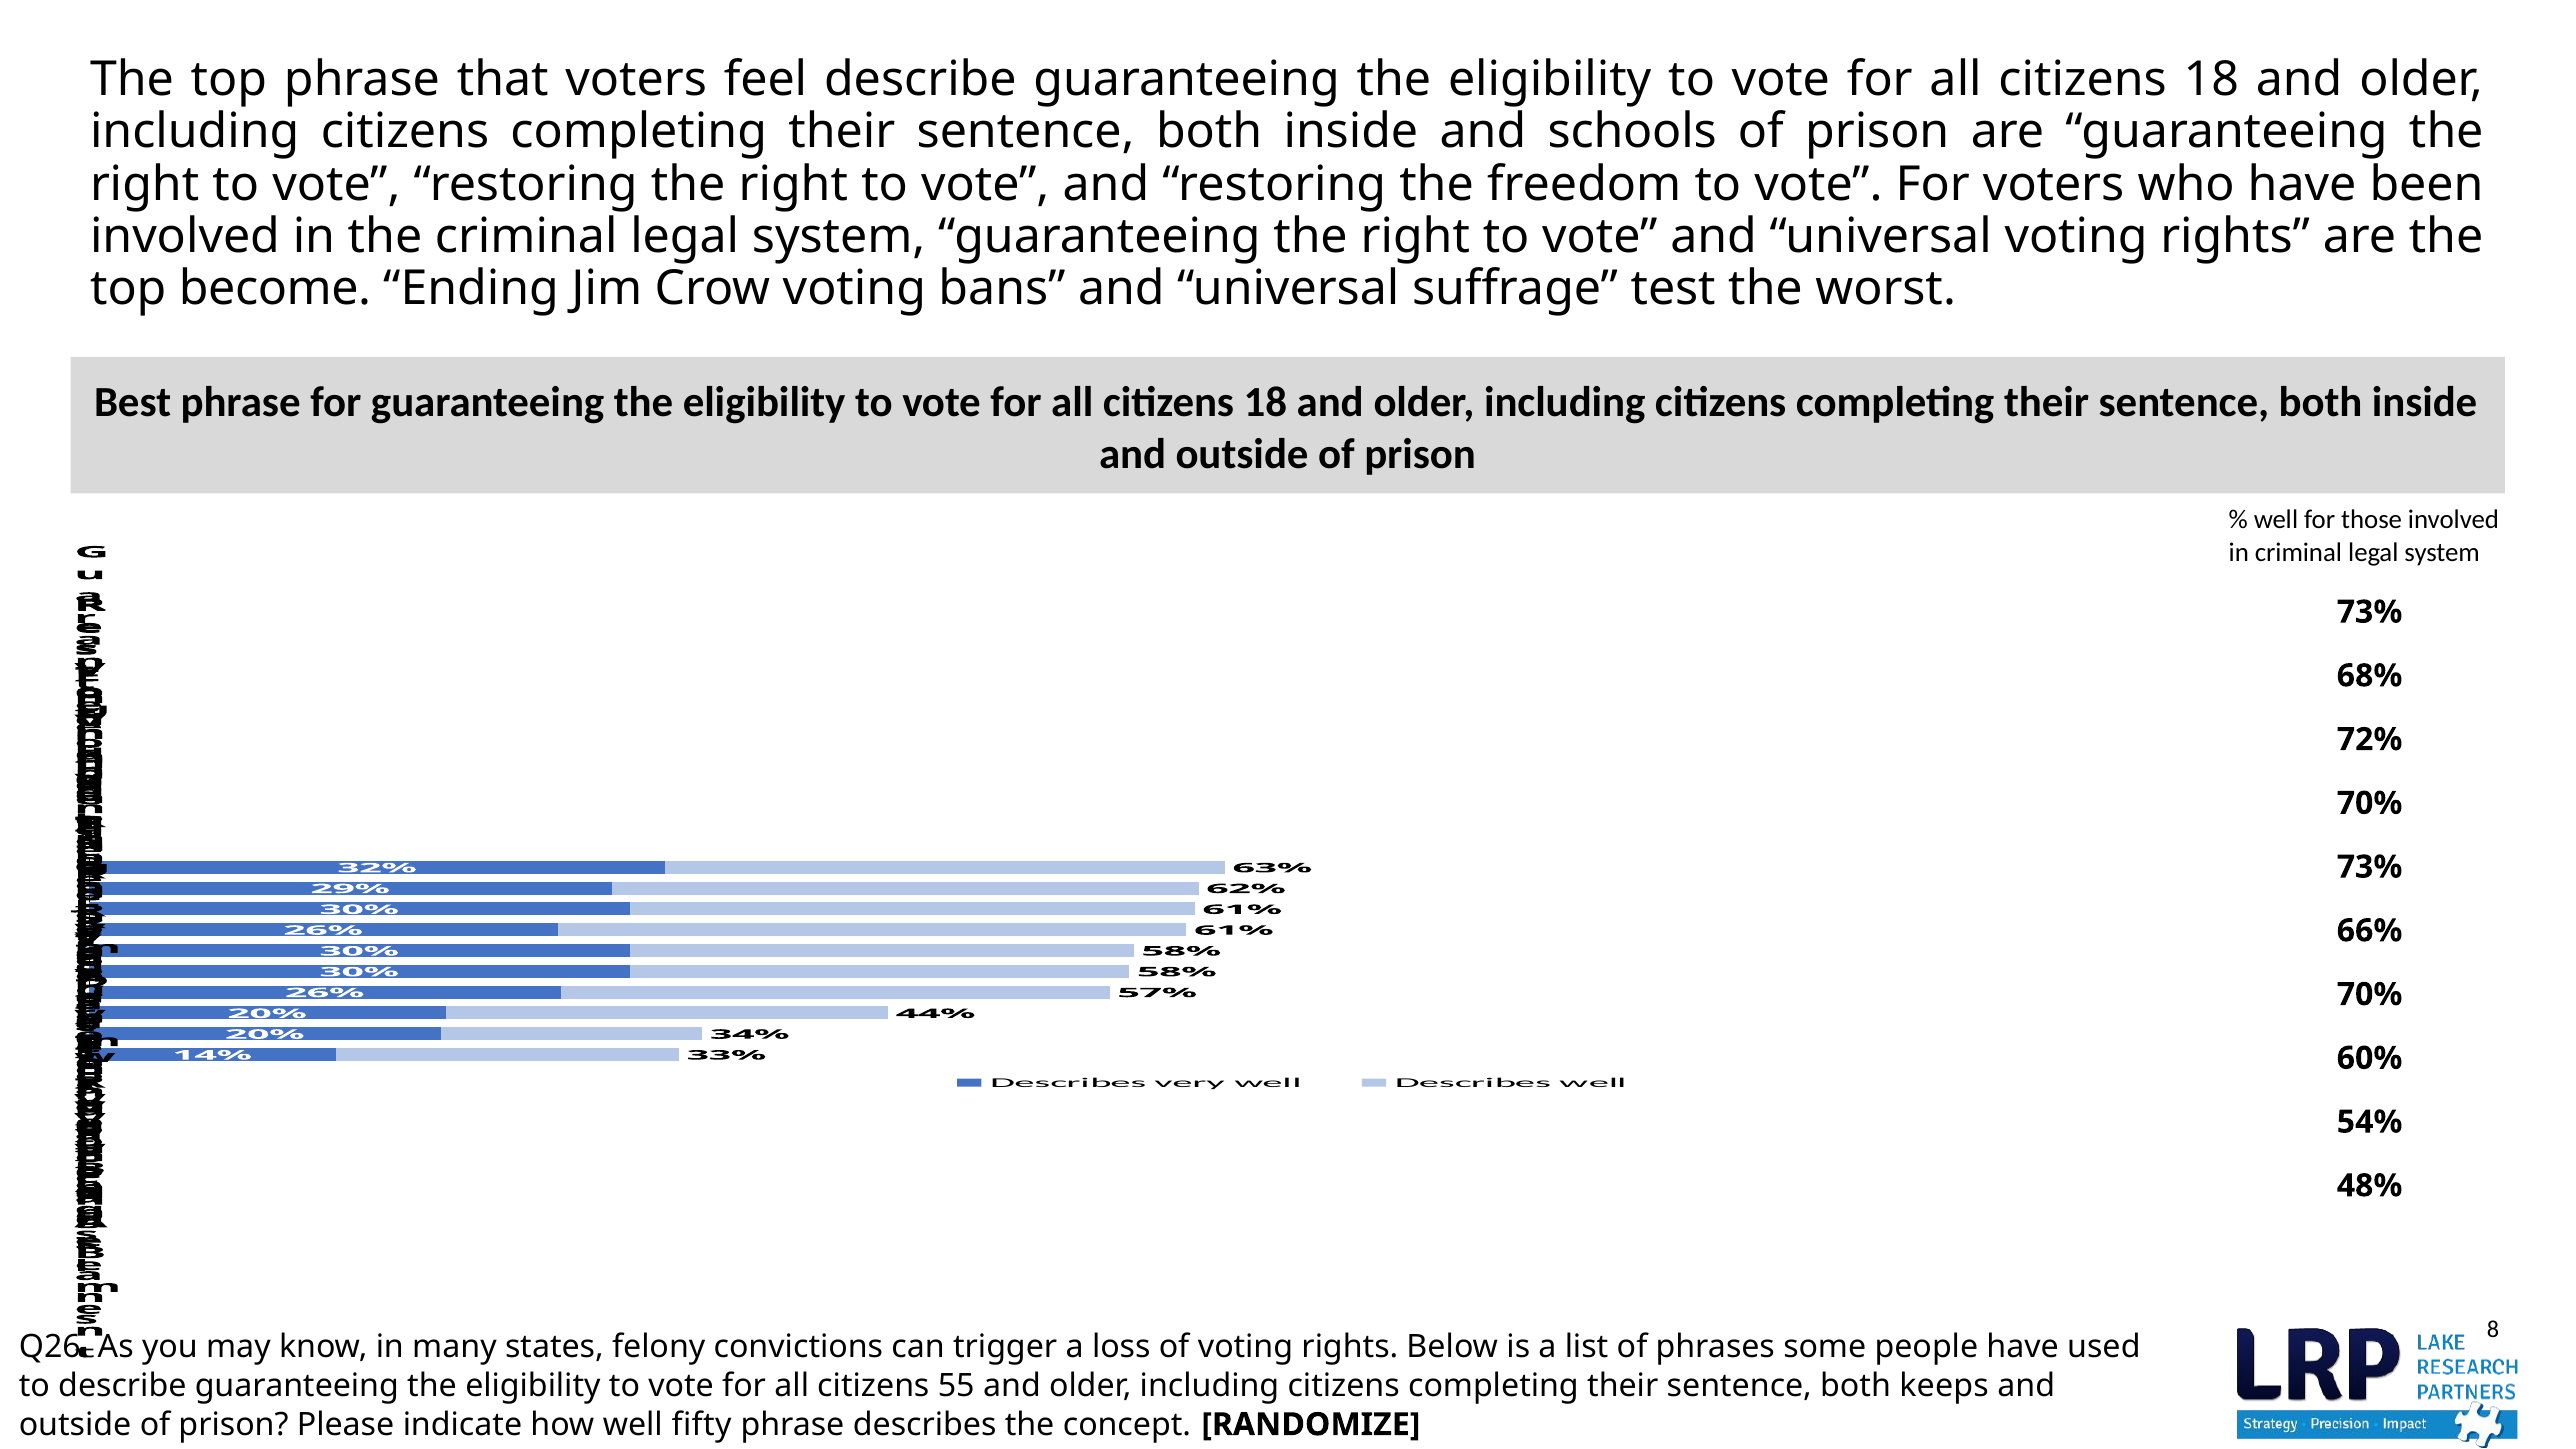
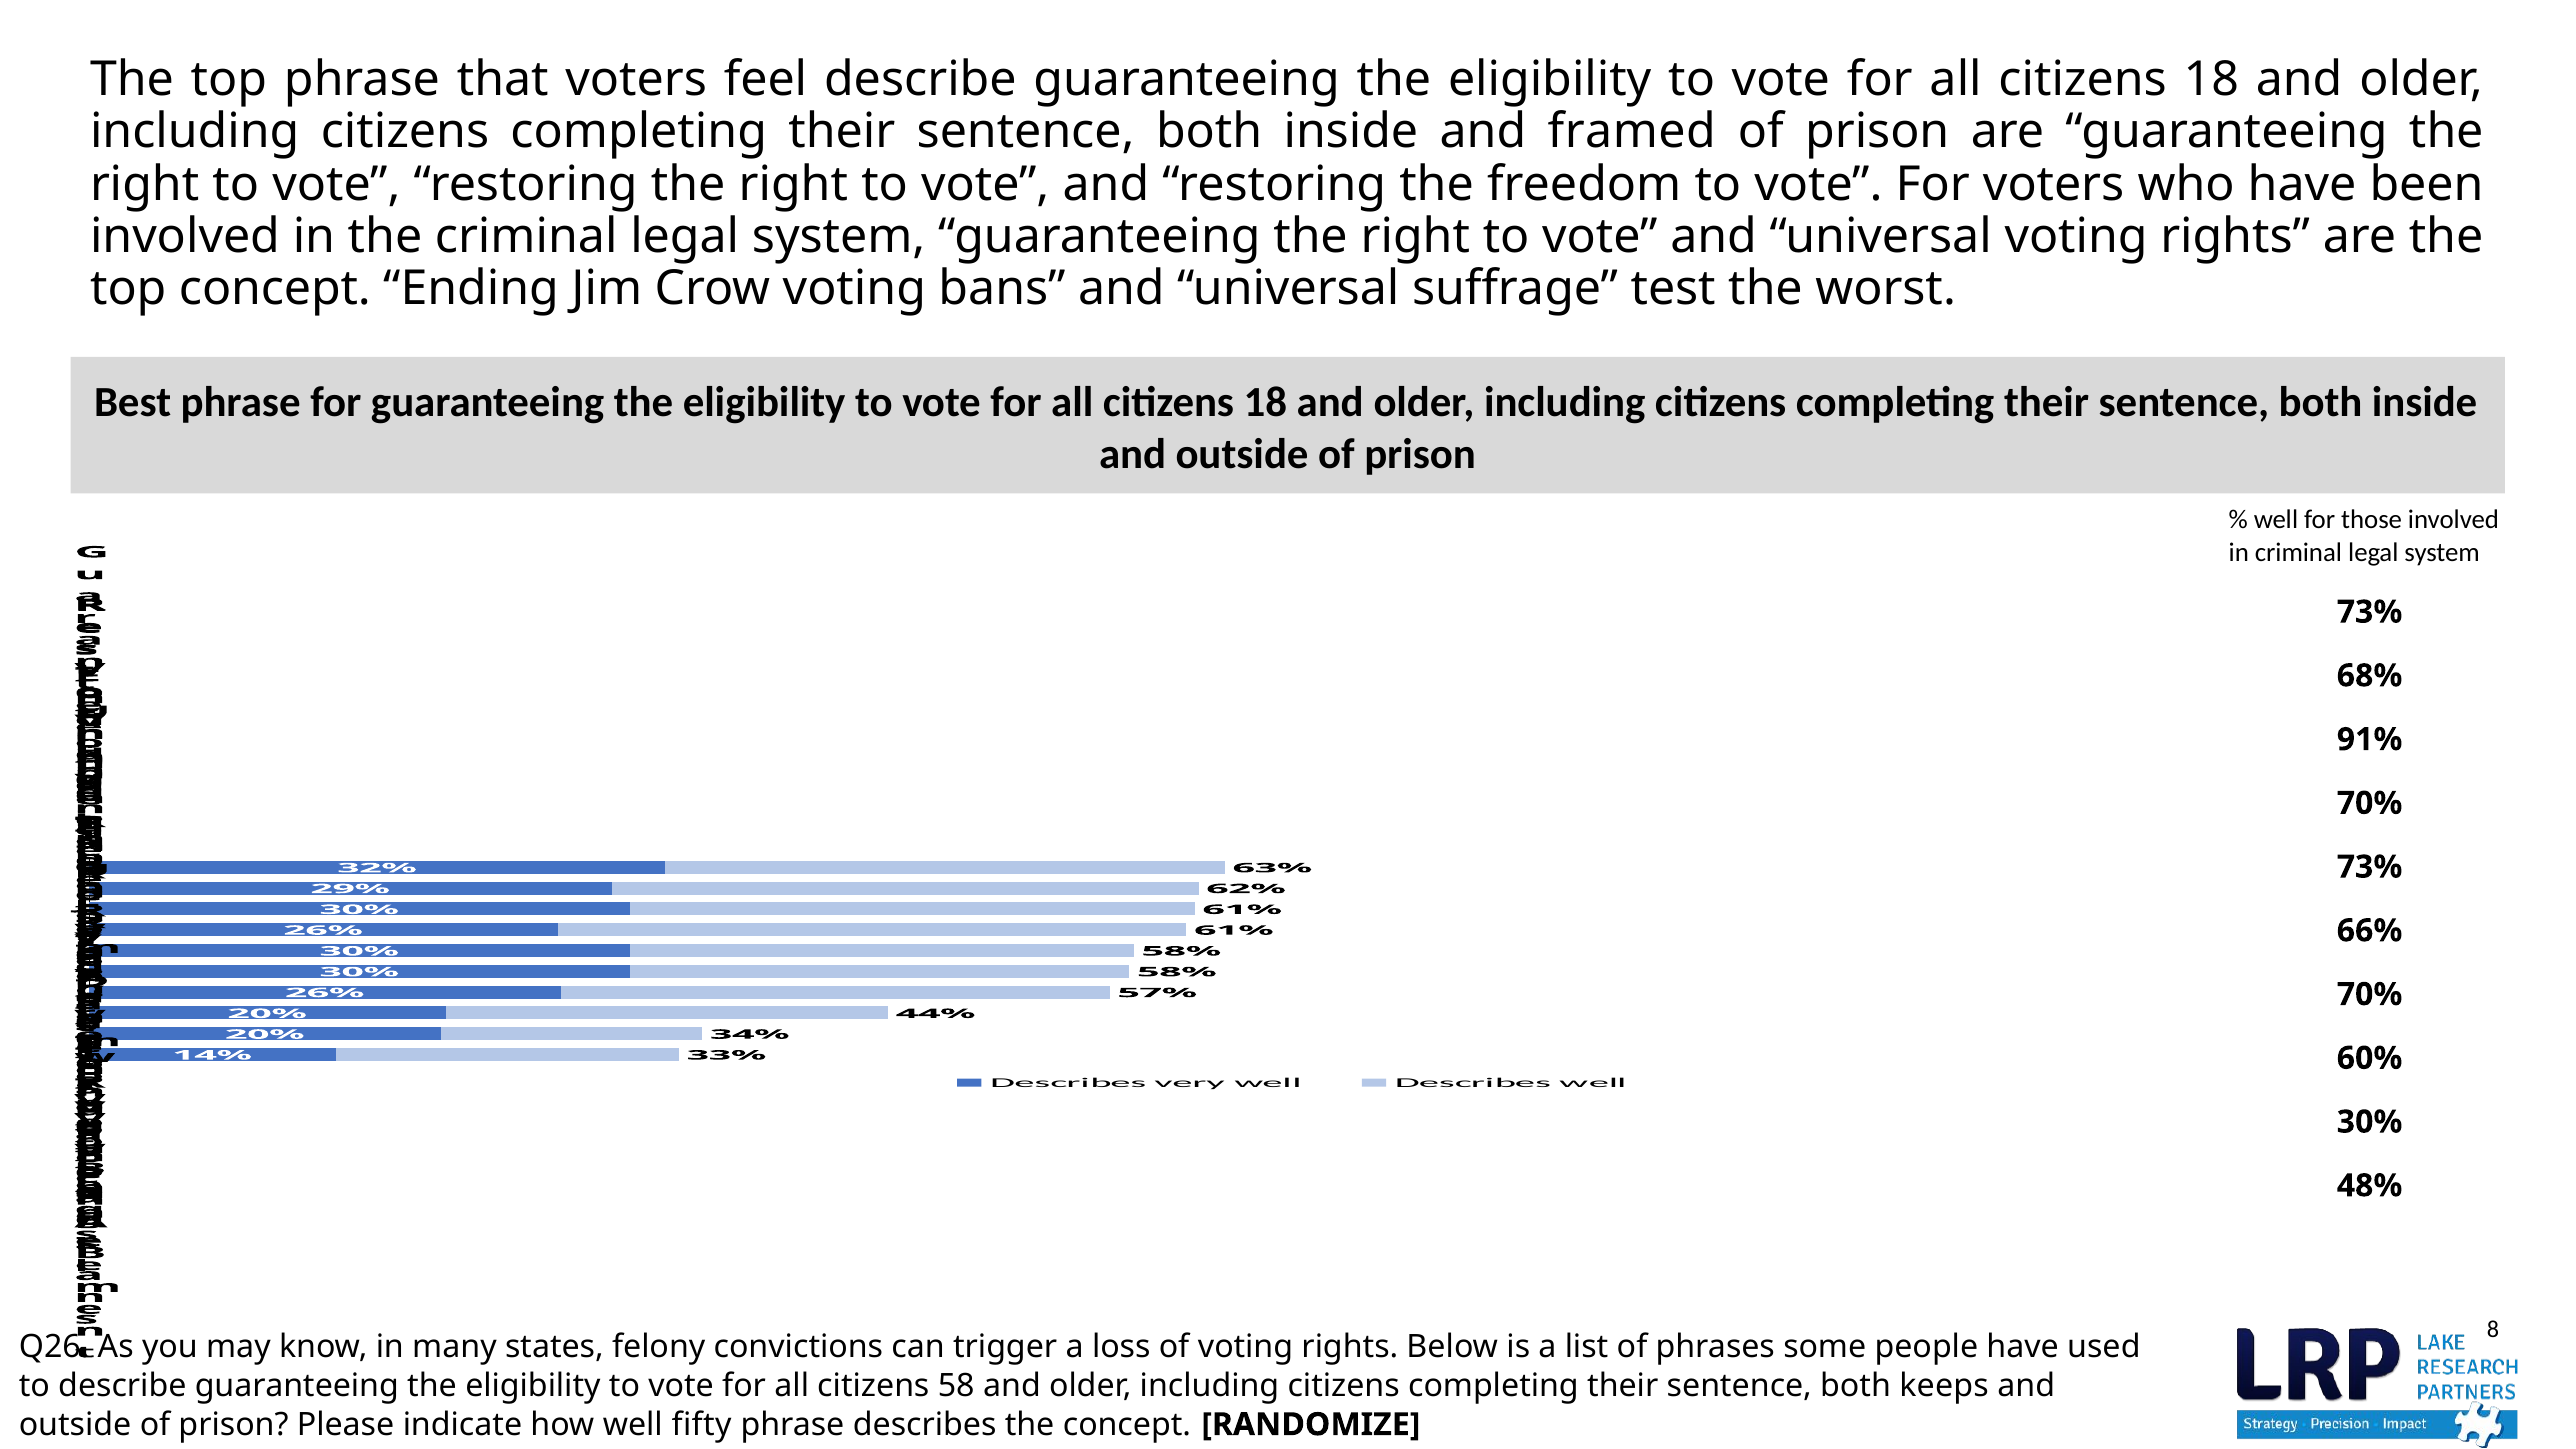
schools: schools -> framed
top become: become -> concept
72%: 72% -> 91%
54% at (2370, 1122): 54% -> 30%
55: 55 -> 58
